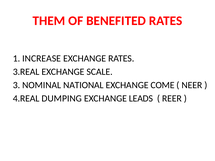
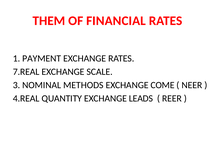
BENEFITED: BENEFITED -> FINANCIAL
INCREASE: INCREASE -> PAYMENT
3.REAL: 3.REAL -> 7.REAL
NATIONAL: NATIONAL -> METHODS
DUMPING: DUMPING -> QUANTITY
